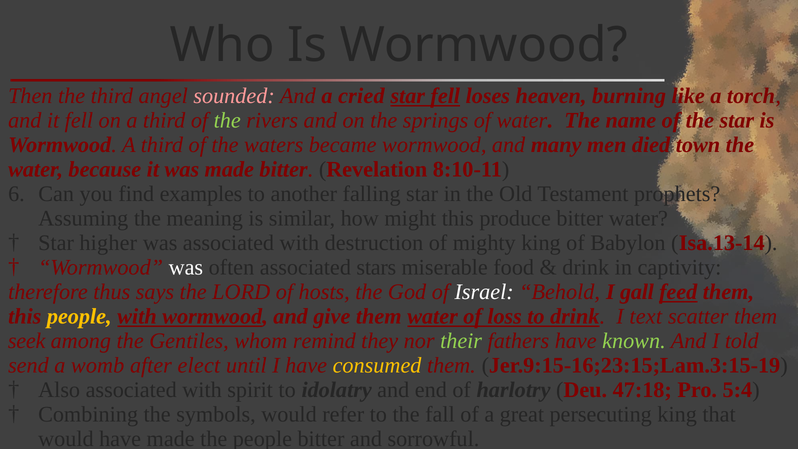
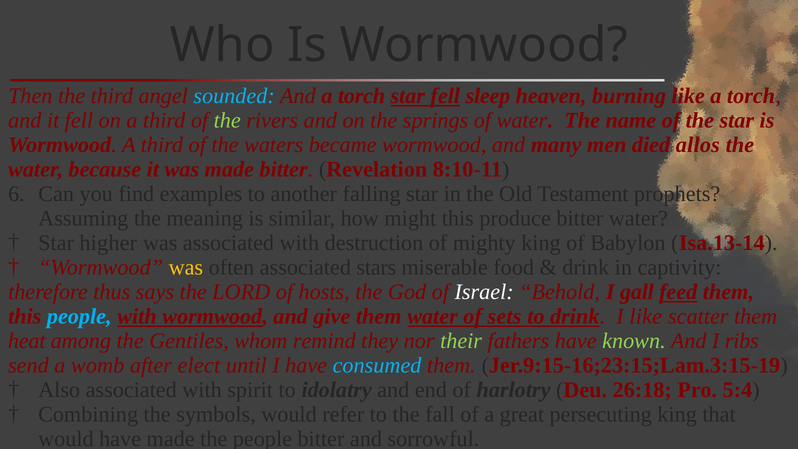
sounded colour: pink -> light blue
And a cried: cried -> torch
loses: loses -> sleep
town: town -> allos
was at (186, 267) colour: white -> yellow
people at (79, 316) colour: yellow -> light blue
loss: loss -> sets
I text: text -> like
seek: seek -> heat
told: told -> ribs
consumed colour: yellow -> light blue
47:18: 47:18 -> 26:18
